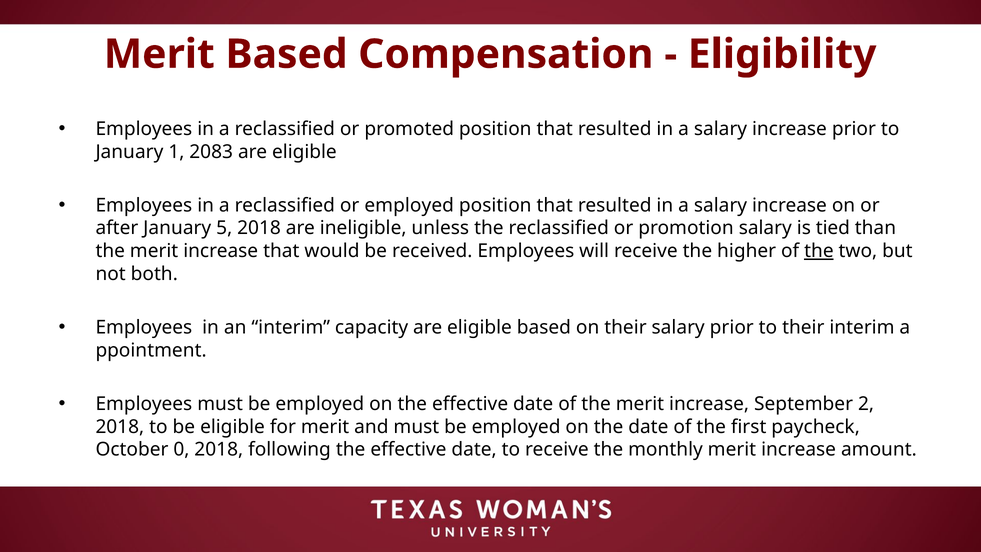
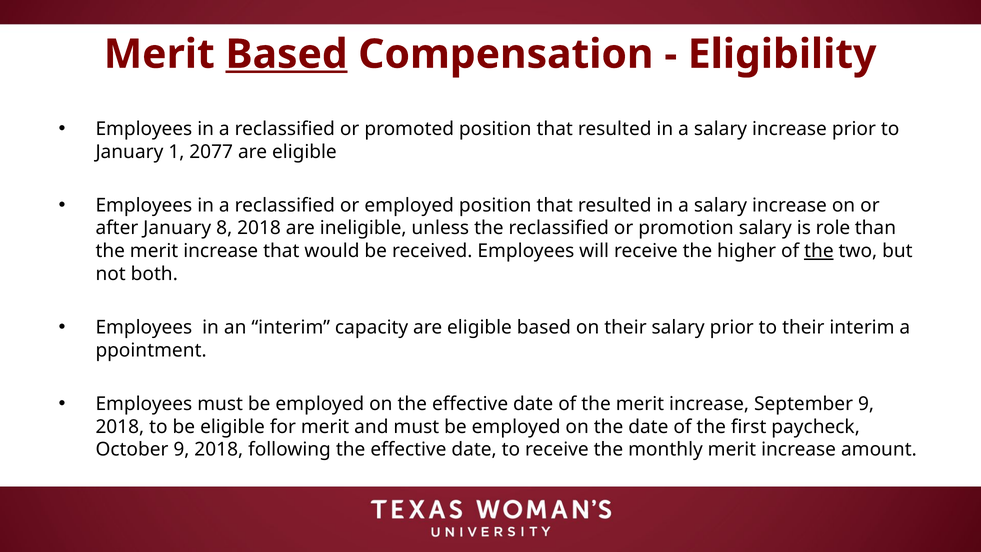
Based at (287, 54) underline: none -> present
2083: 2083 -> 2077
5: 5 -> 8
tied: tied -> role
September 2: 2 -> 9
October 0: 0 -> 9
